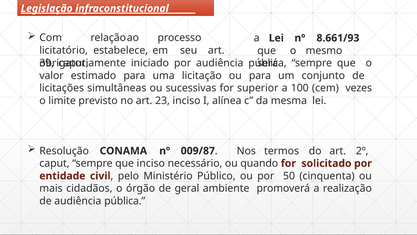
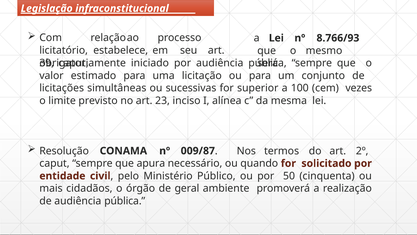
8.661/93: 8.661/93 -> 8.766/93
que inciso: inciso -> apura
